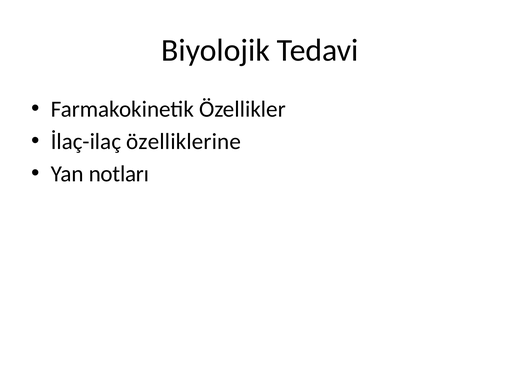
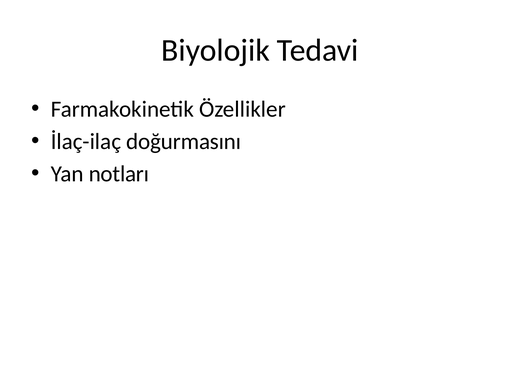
özelliklerine: özelliklerine -> doğurmasını
